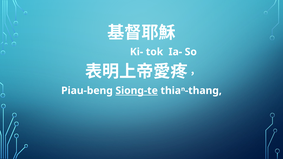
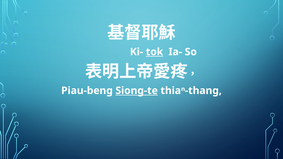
tok underline: none -> present
